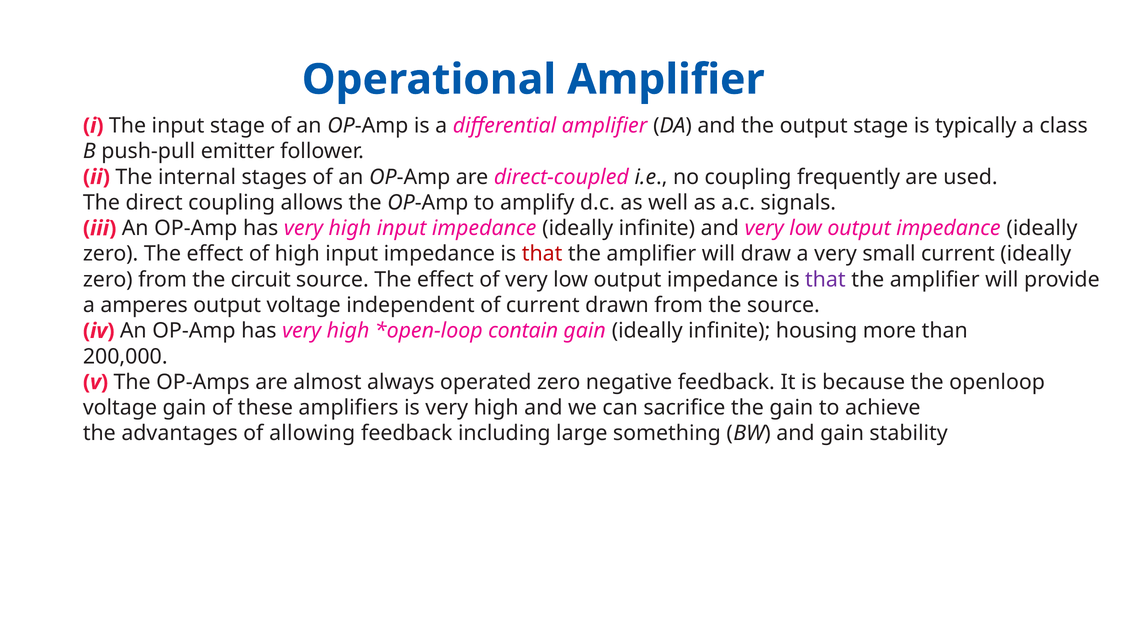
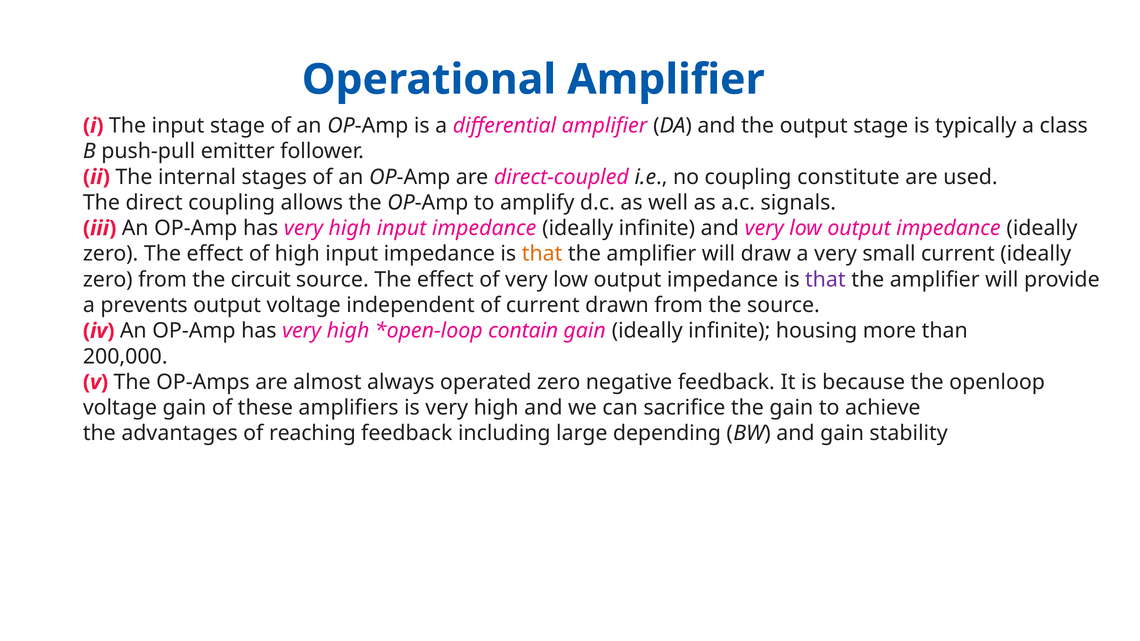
frequently: frequently -> constitute
that at (542, 254) colour: red -> orange
amperes: amperes -> prevents
allowing: allowing -> reaching
something: something -> depending
